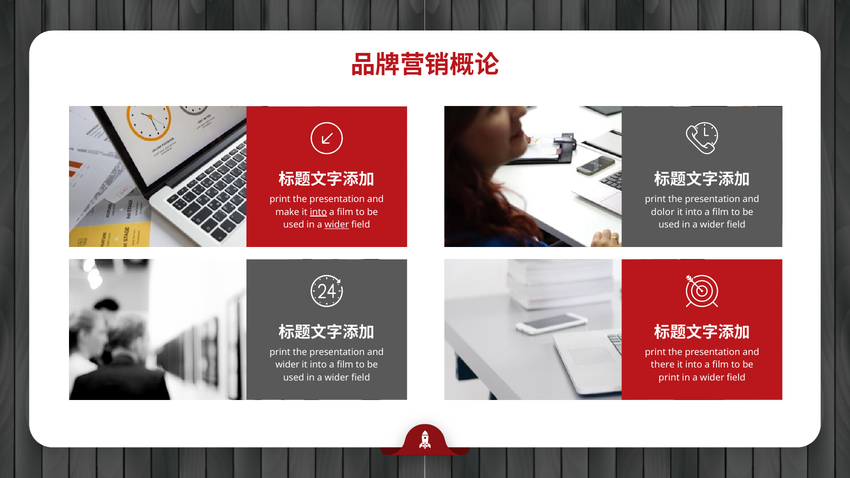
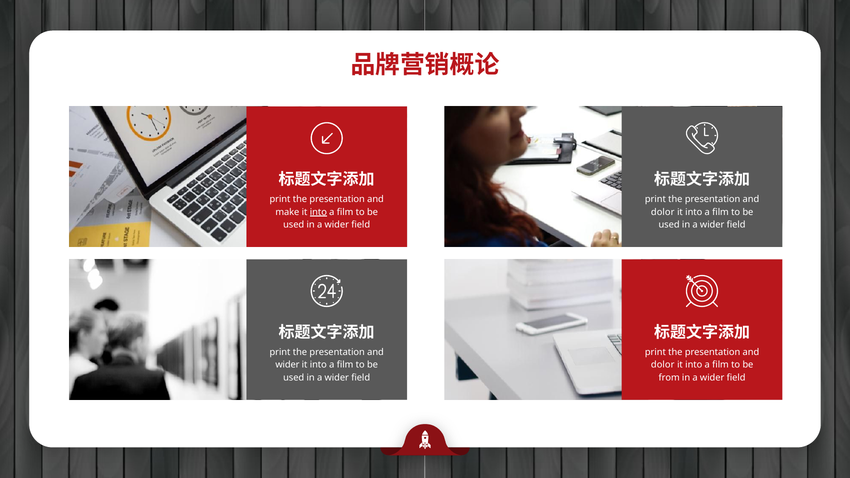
wider at (337, 225) underline: present -> none
there at (663, 365): there -> dolor
print at (669, 378): print -> from
